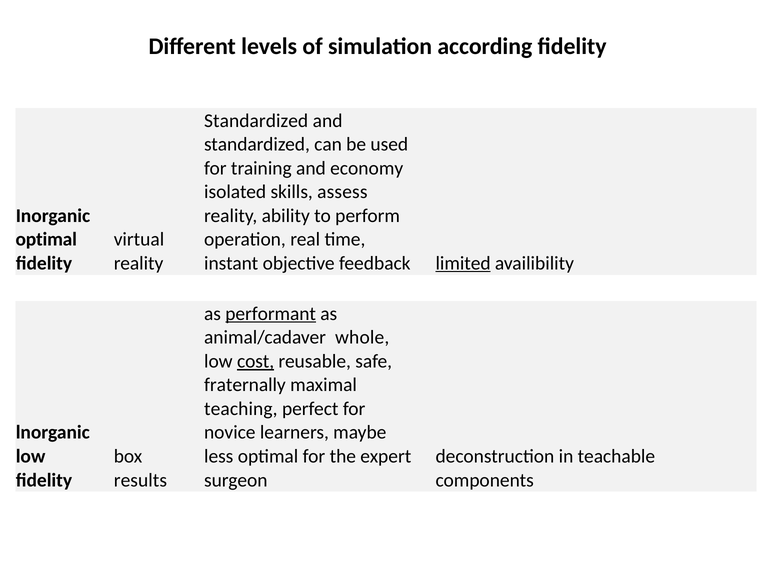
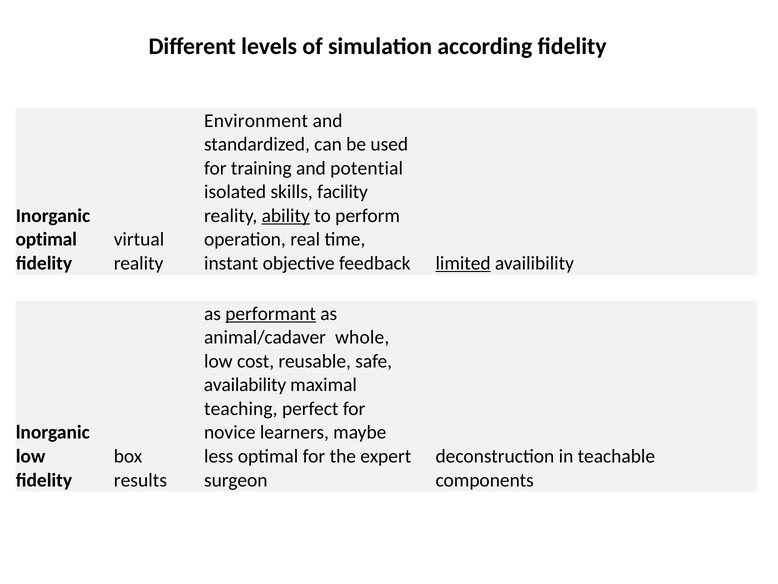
Standardized at (256, 121): Standardized -> Environment
economy: economy -> potential
assess: assess -> facility
ability underline: none -> present
cost underline: present -> none
fraternally: fraternally -> availability
